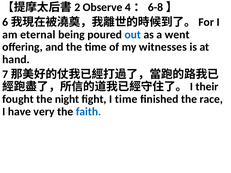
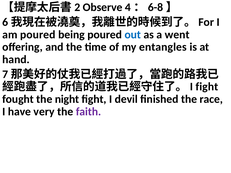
am eternal: eternal -> poured
witnesses: witnesses -> entangles
their at (207, 87): their -> fight
I time: time -> devil
faith colour: blue -> purple
